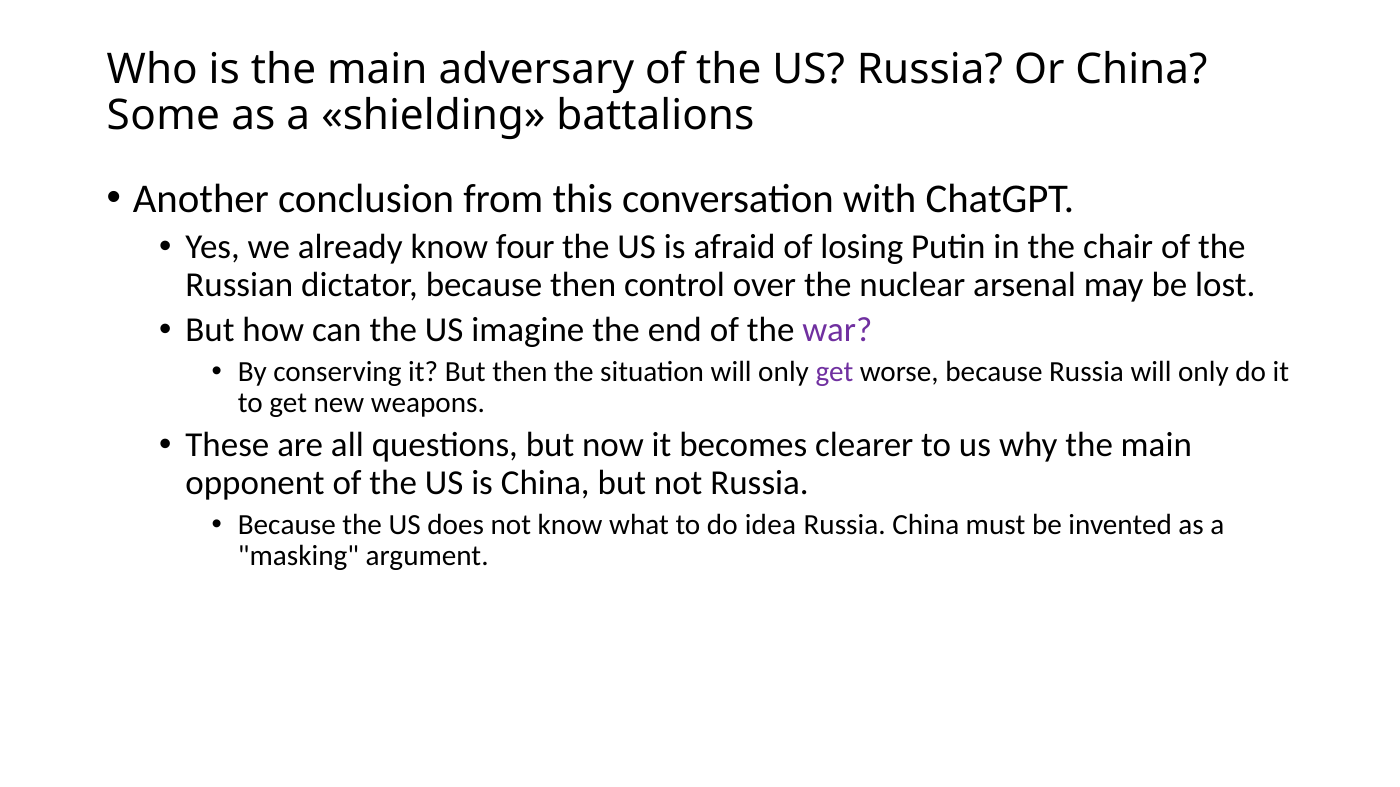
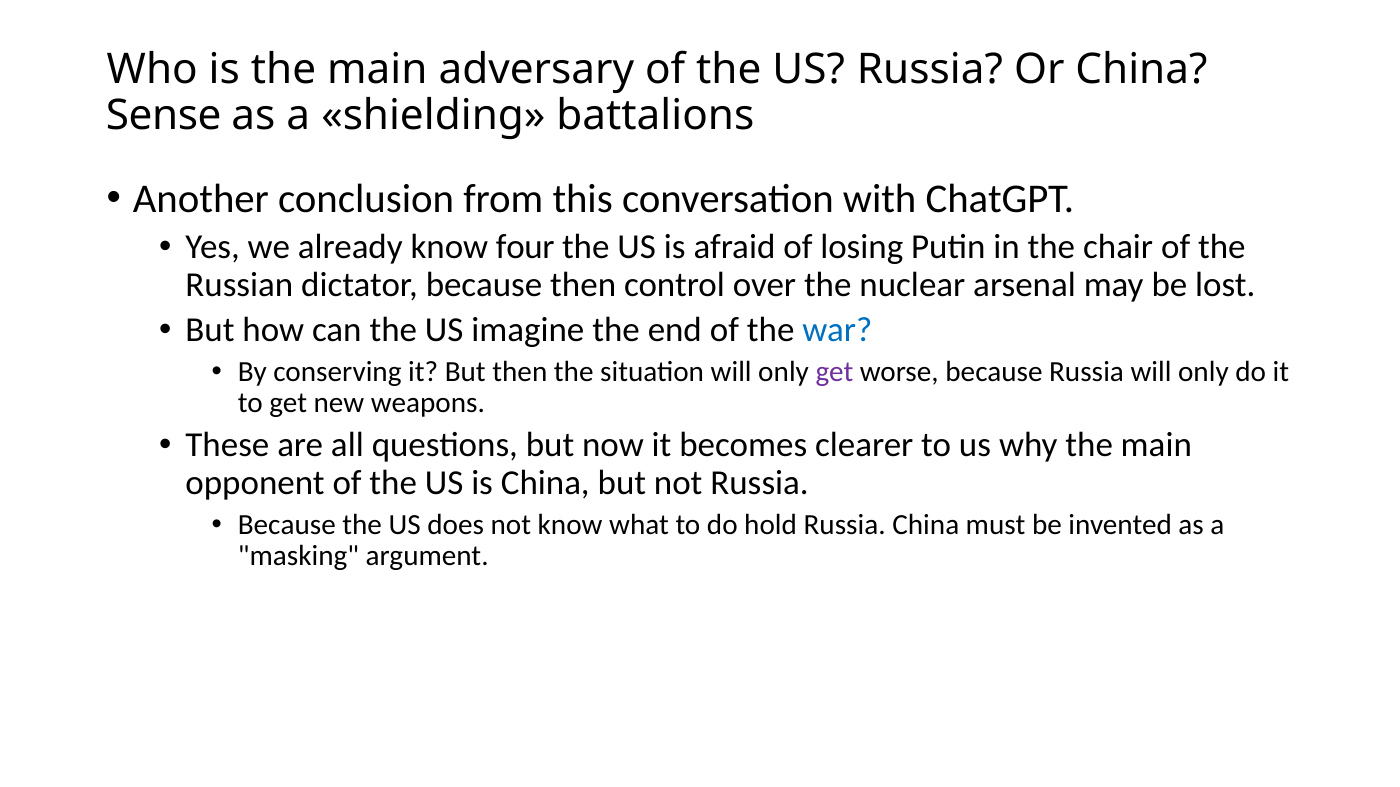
Some: Some -> Sense
war colour: purple -> blue
idea: idea -> hold
